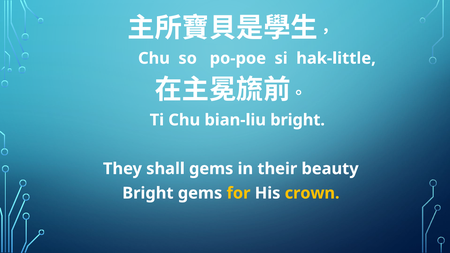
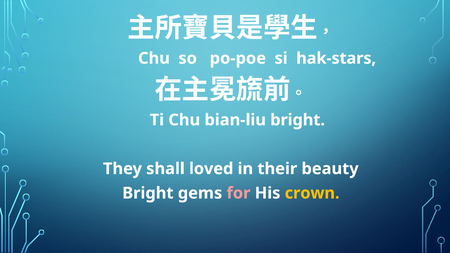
hak-little: hak-little -> hak-stars
shall gems: gems -> loved
for colour: yellow -> pink
